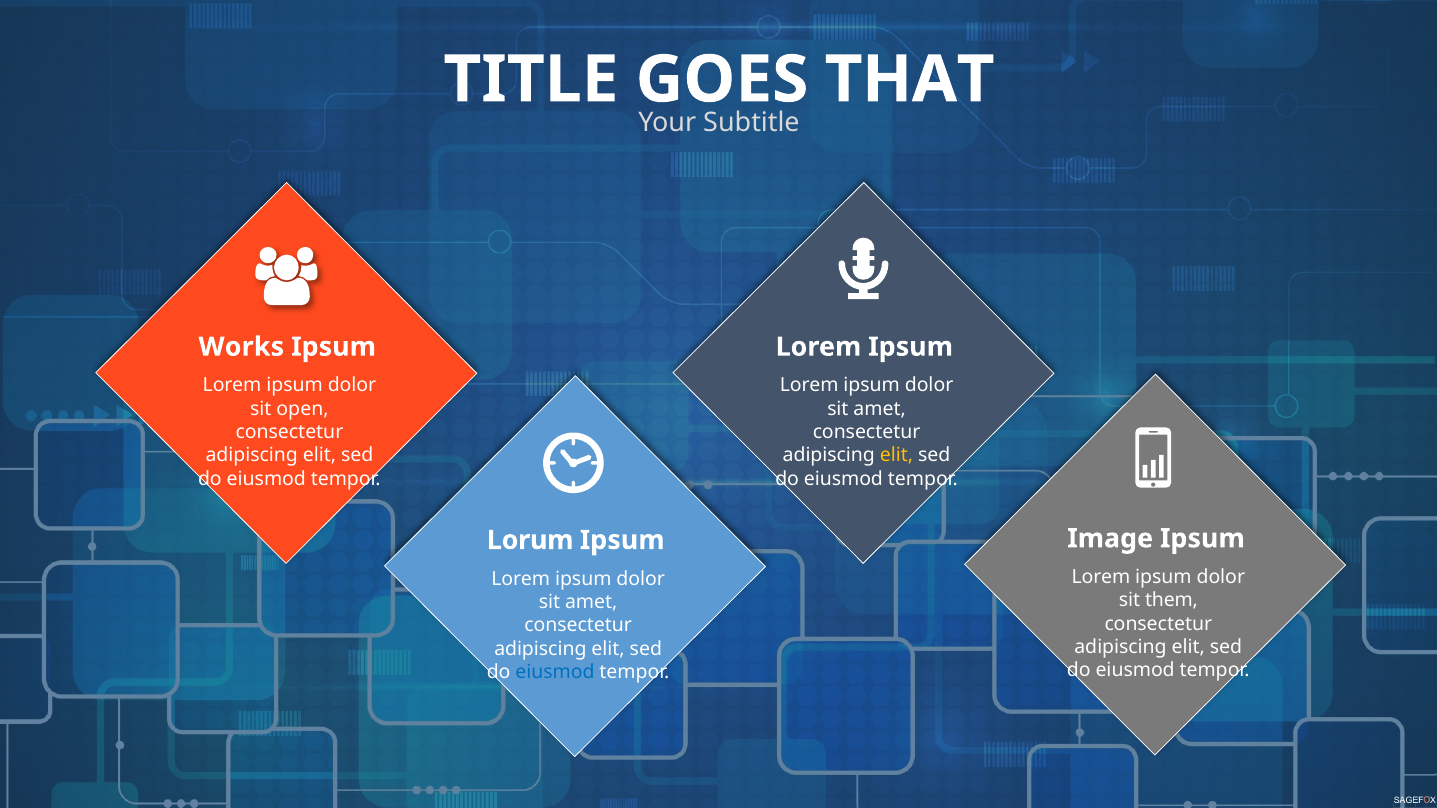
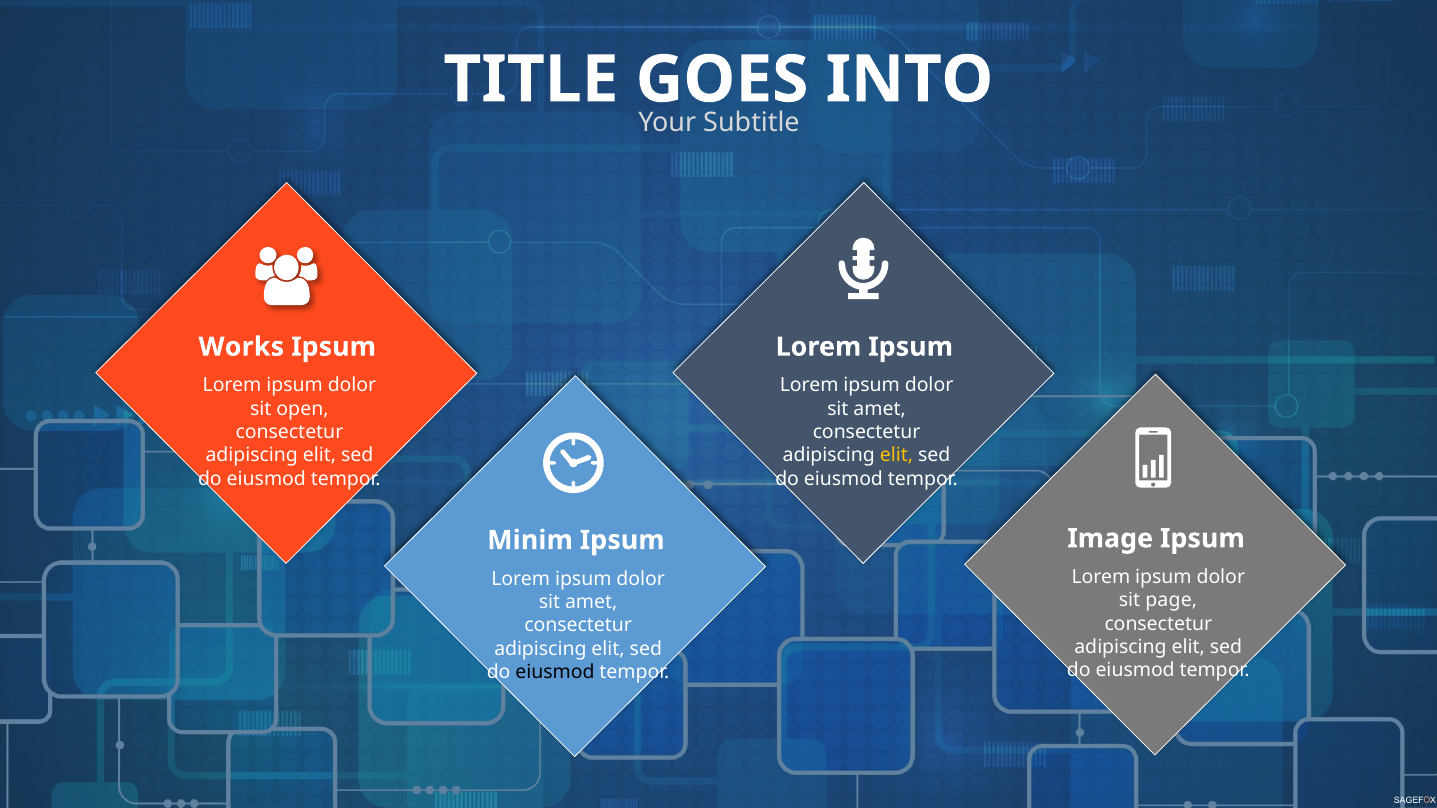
THAT: THAT -> INTO
Lorum: Lorum -> Minim
them: them -> page
eiusmod at (555, 672) colour: blue -> black
